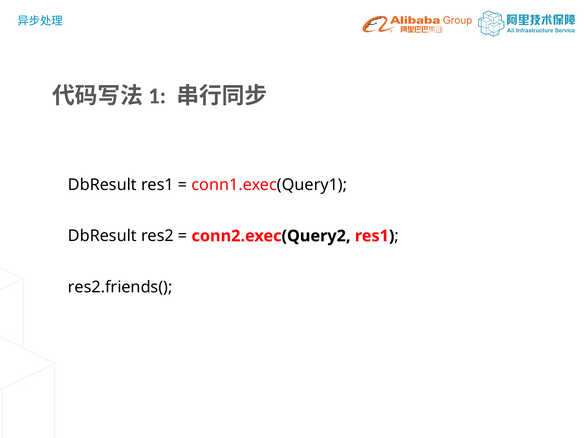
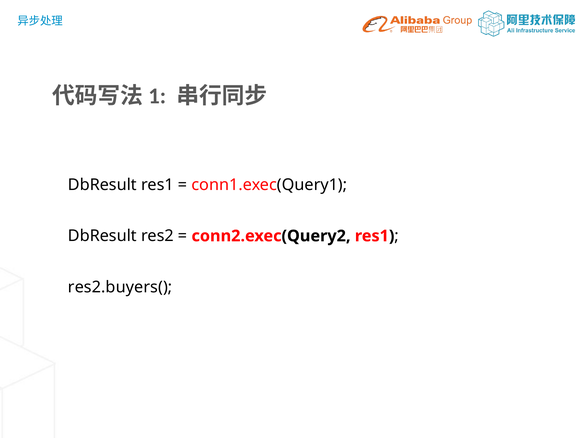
res2.friends(: res2.friends( -> res2.buyers(
